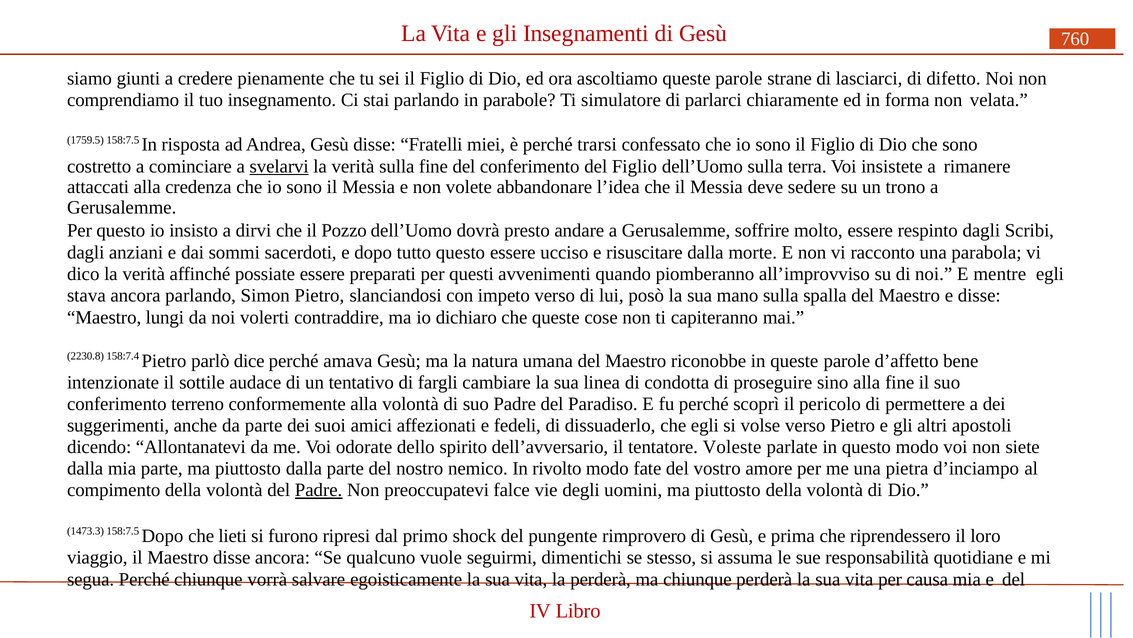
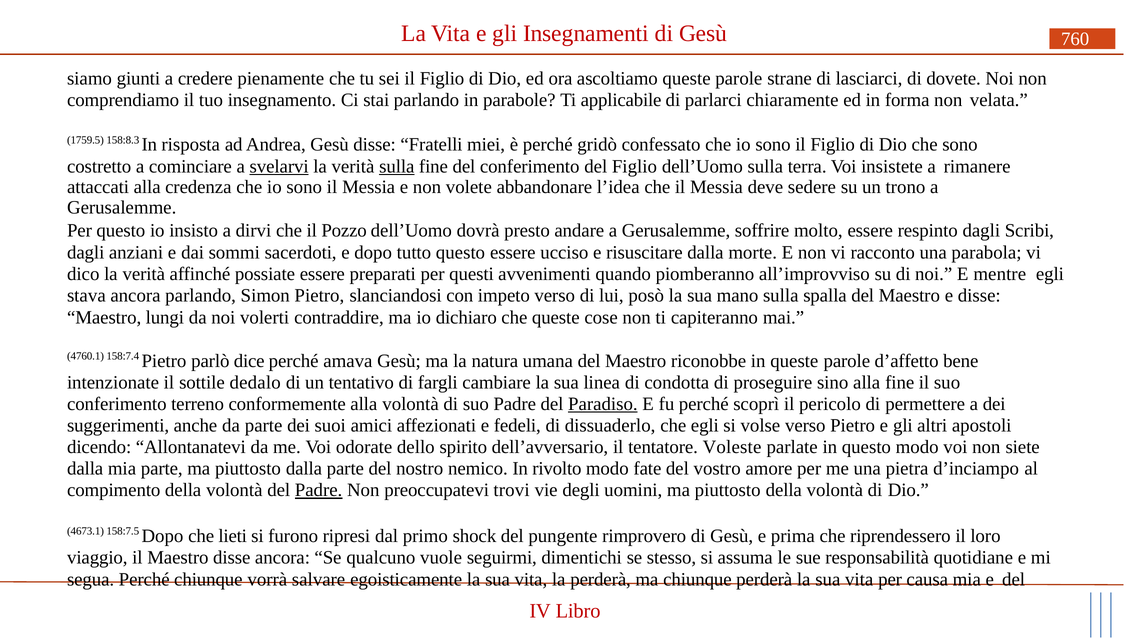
difetto: difetto -> dovete
simulatore: simulatore -> applicabile
1759.5 158:7.5: 158:7.5 -> 158:8.3
trarsi: trarsi -> gridò
sulla at (397, 166) underline: none -> present
2230.8: 2230.8 -> 4760.1
audace: audace -> dedalo
Paradiso underline: none -> present
falce: falce -> trovi
1473.3: 1473.3 -> 4673.1
